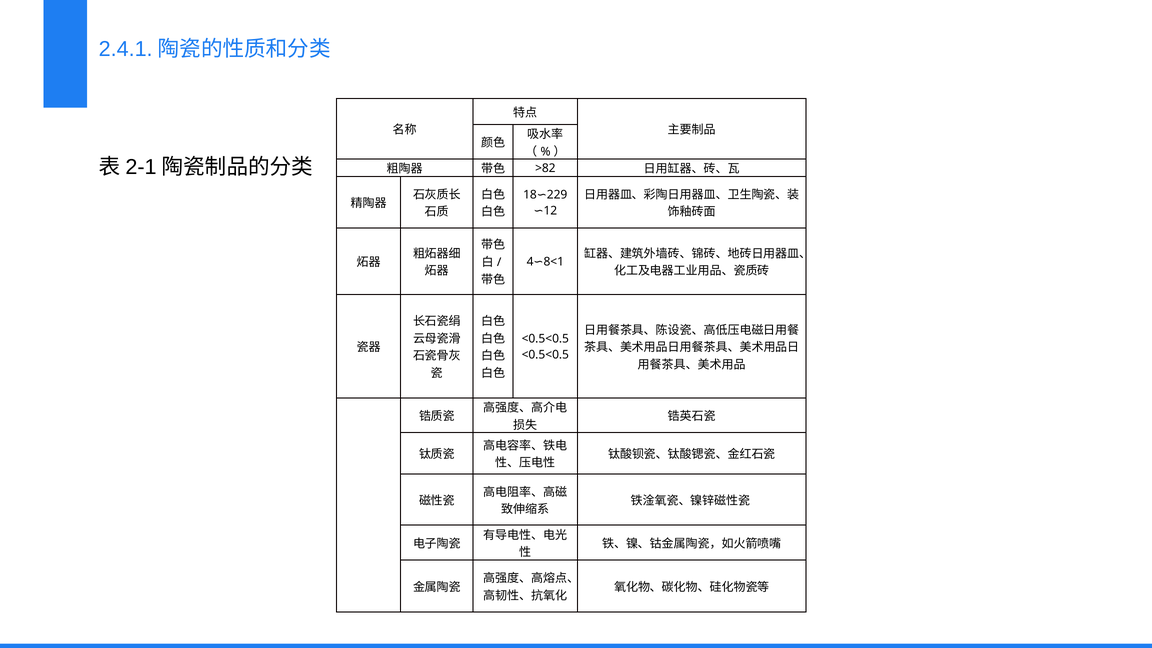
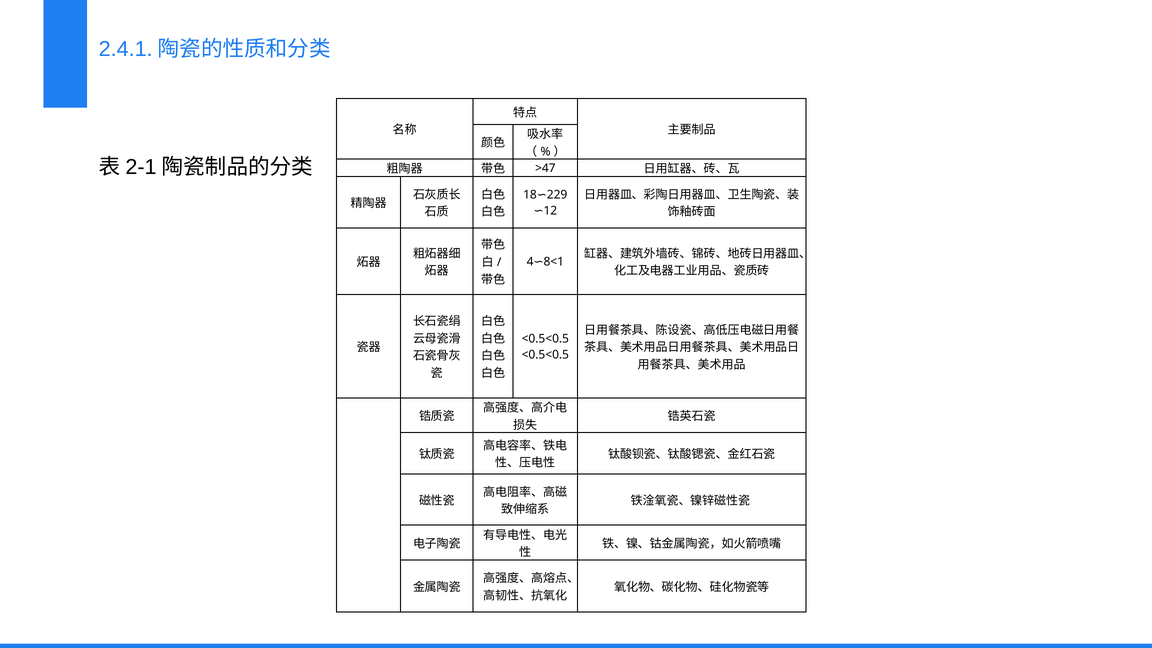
>82: >82 -> >47
